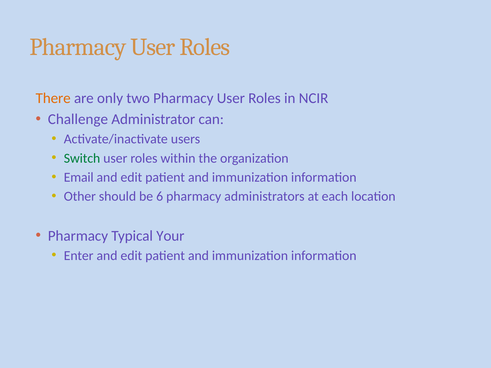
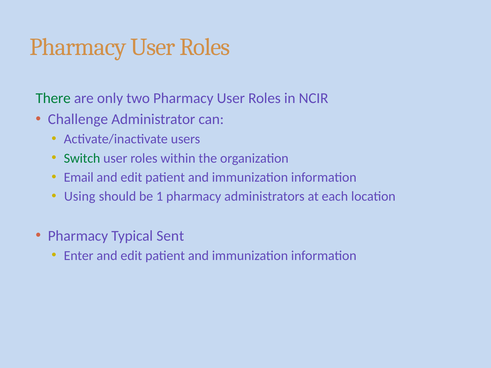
There colour: orange -> green
Other: Other -> Using
6: 6 -> 1
Your: Your -> Sent
